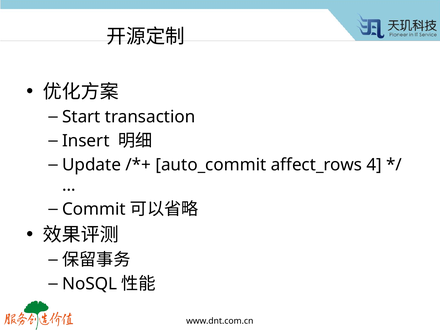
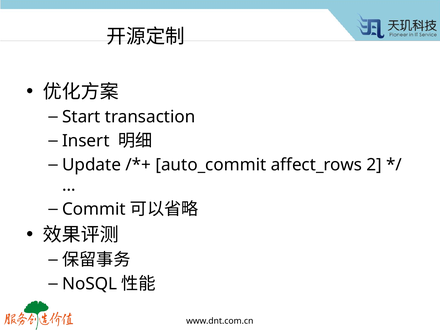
4: 4 -> 2
